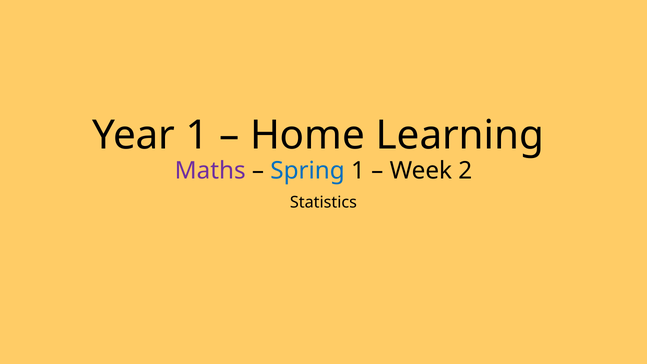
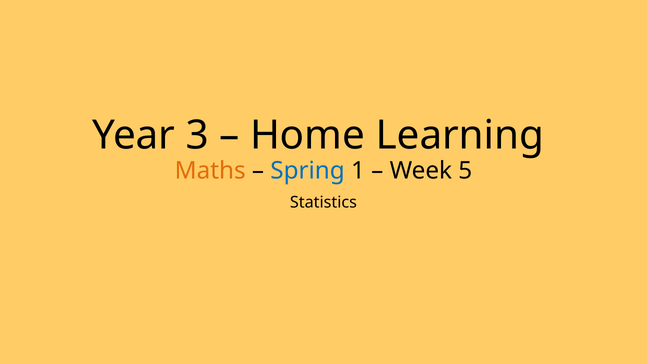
Year 1: 1 -> 3
Maths colour: purple -> orange
2: 2 -> 5
